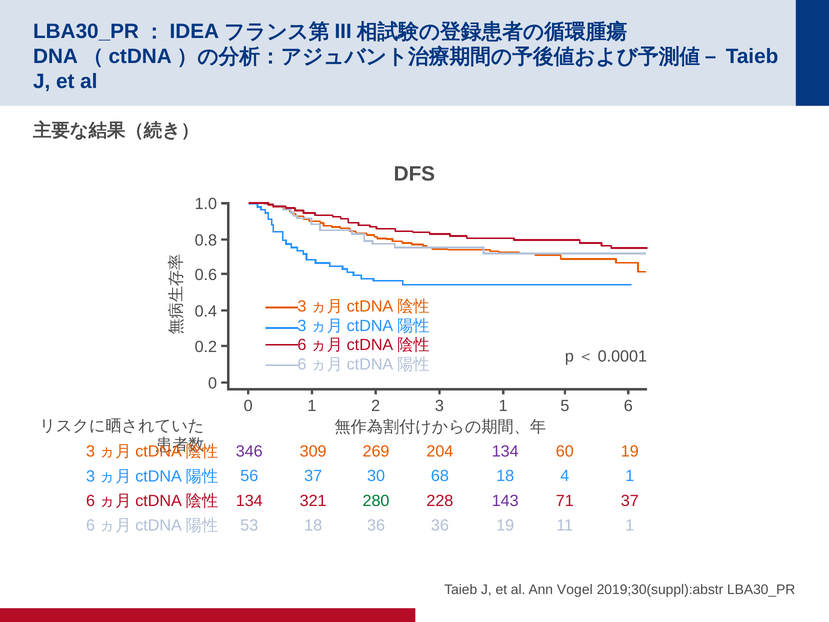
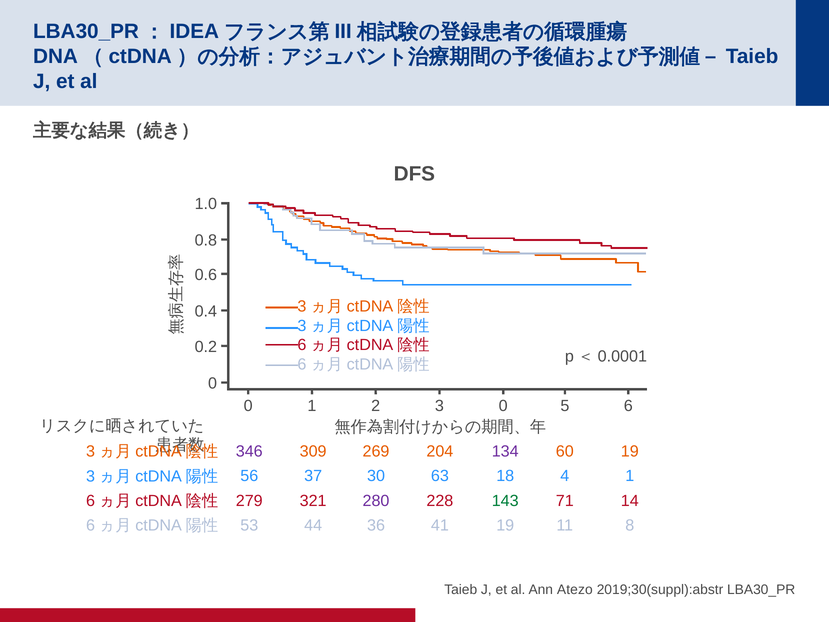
3 1: 1 -> 0
68: 68 -> 63
134 at (249, 501): 134 -> 279
280 colour: green -> purple
143 colour: purple -> green
71 37: 37 -> 14
18 at (313, 525): 18 -> 44
36 36: 36 -> 41
11 1: 1 -> 8
Vogel: Vogel -> Atezo
